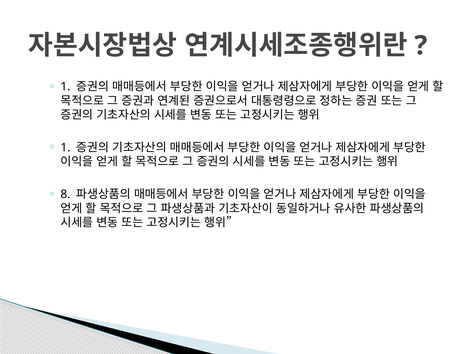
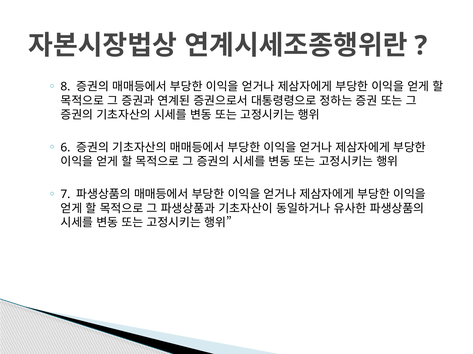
1 at (65, 87): 1 -> 8
1 at (65, 148): 1 -> 6
8: 8 -> 7
